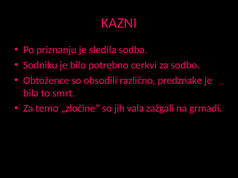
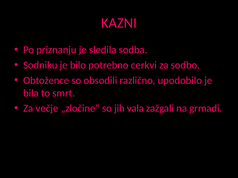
predznake: predznake -> upodobilo
temo: temo -> večje
